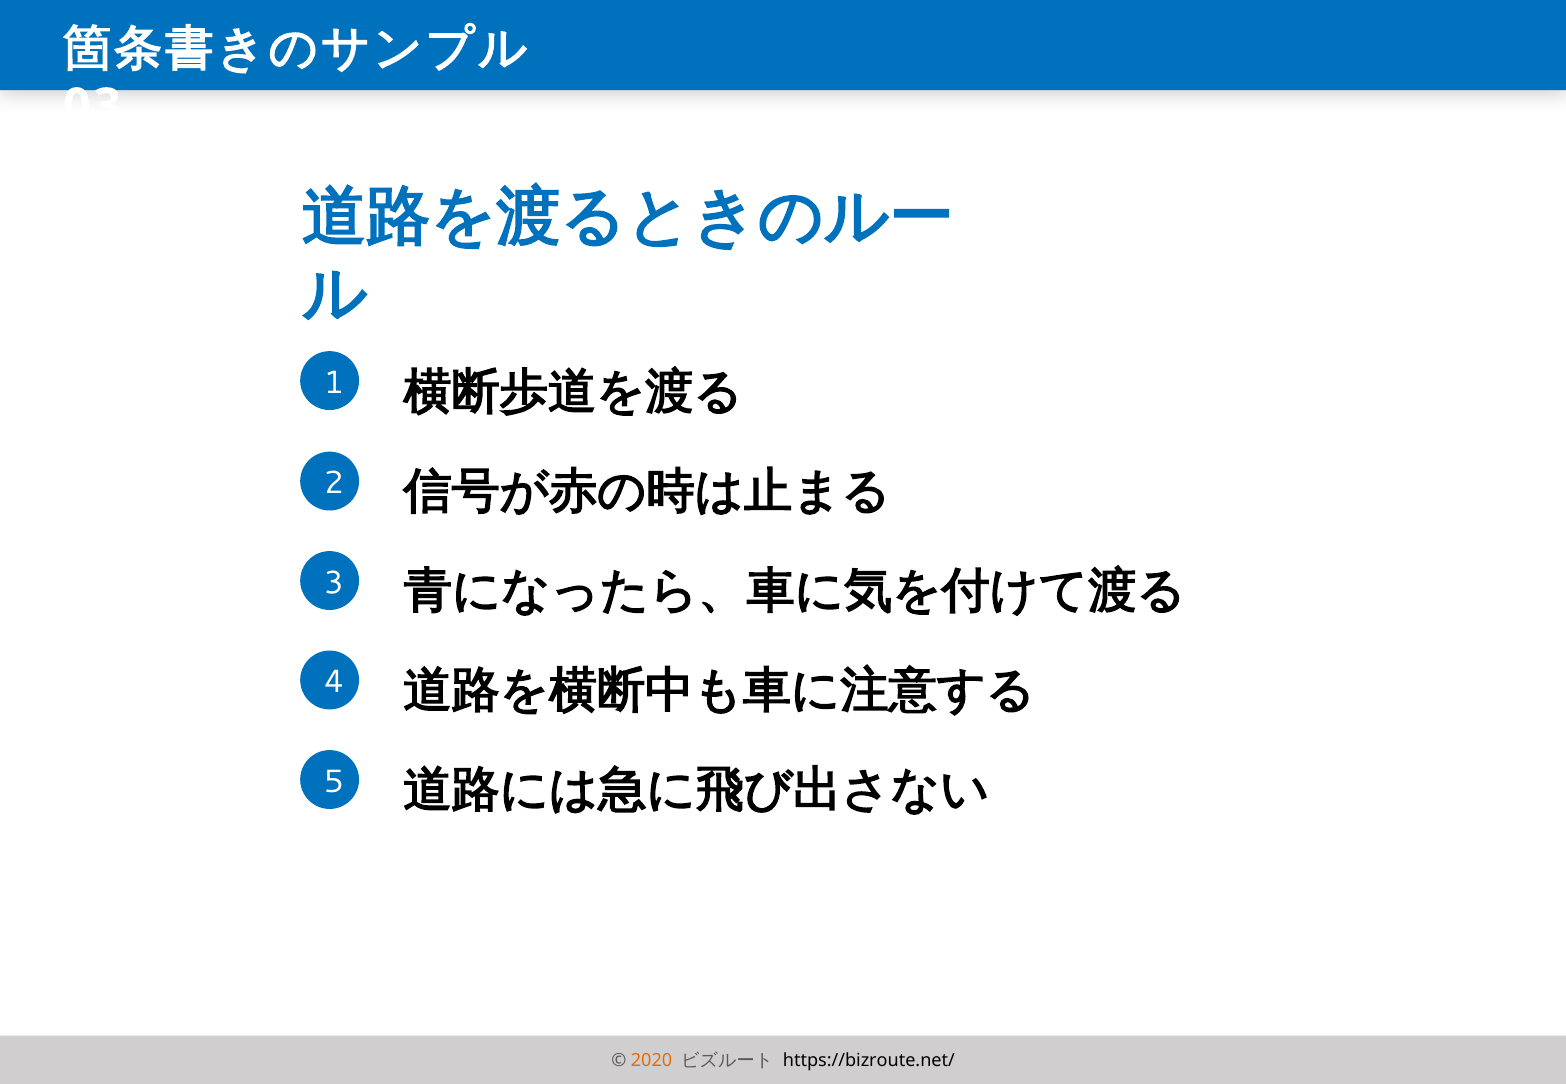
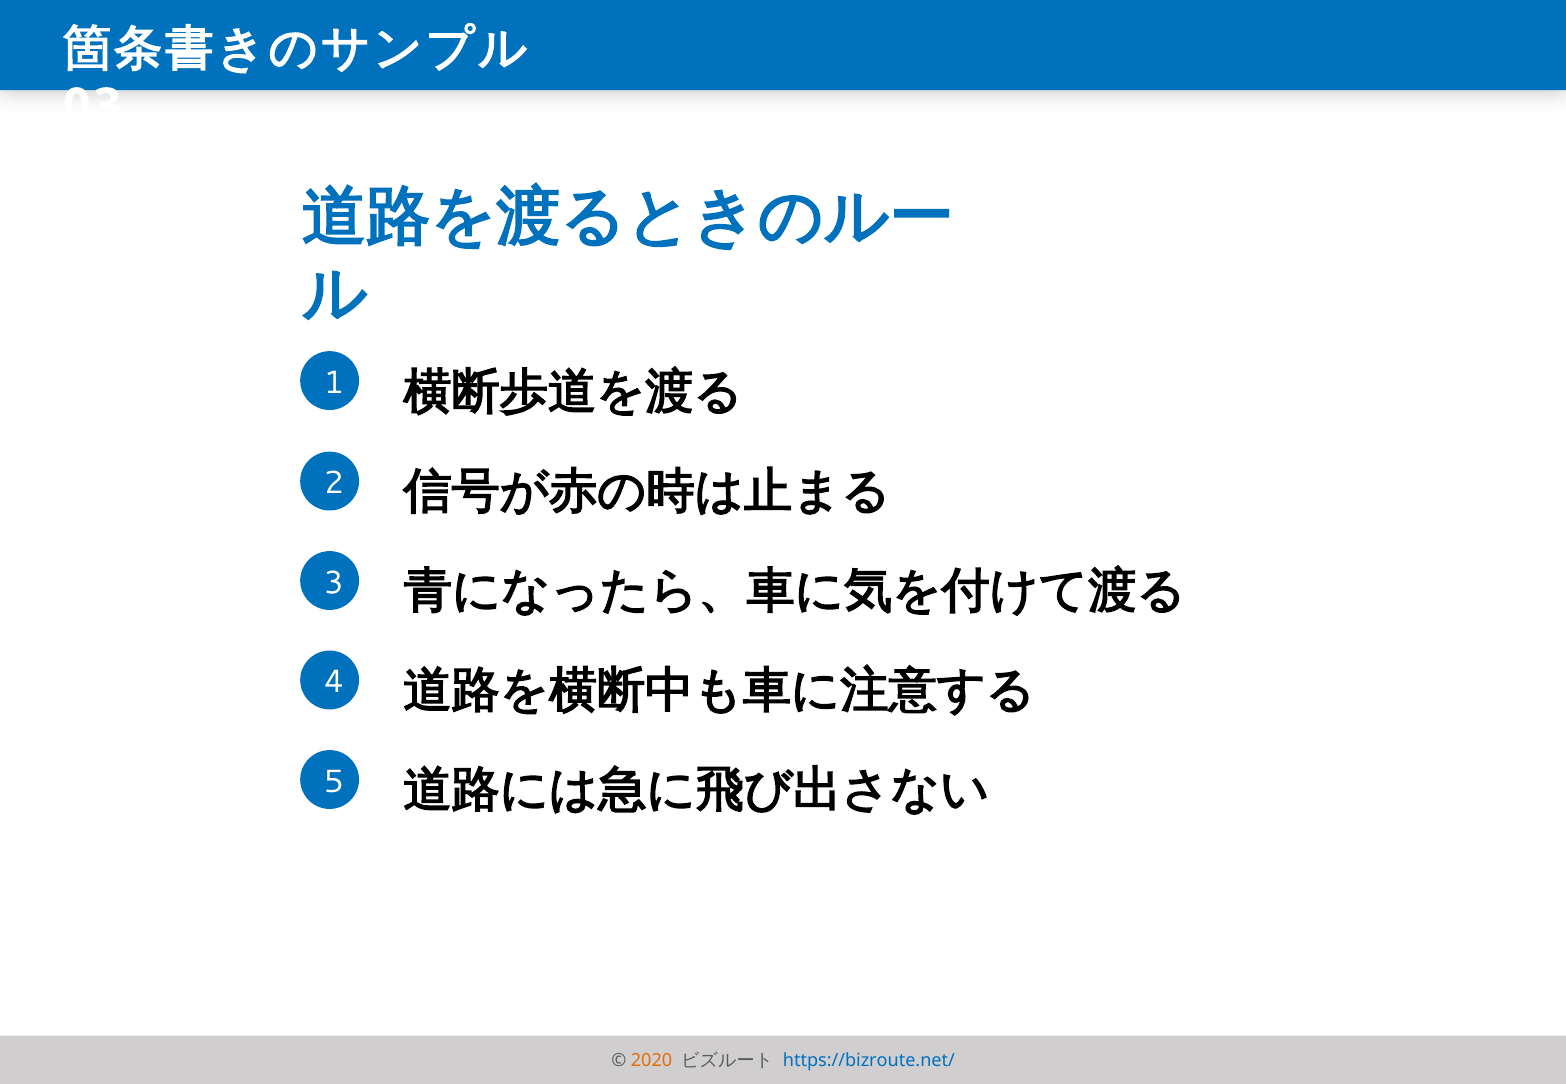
https://bizroute.net/ colour: black -> blue
